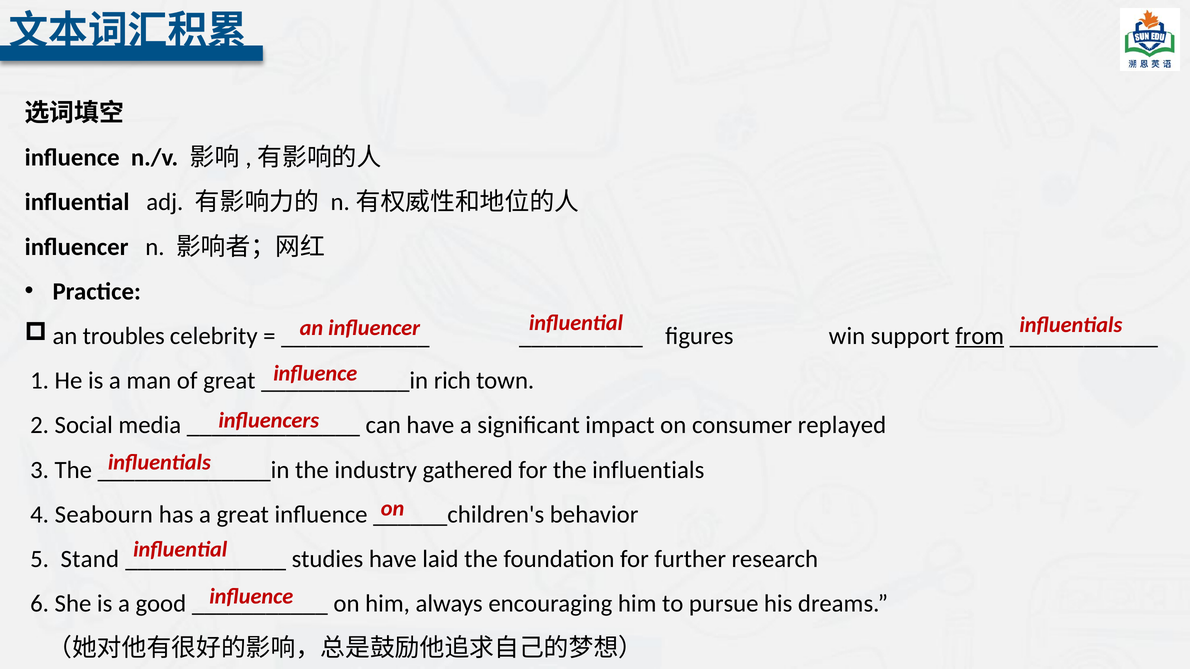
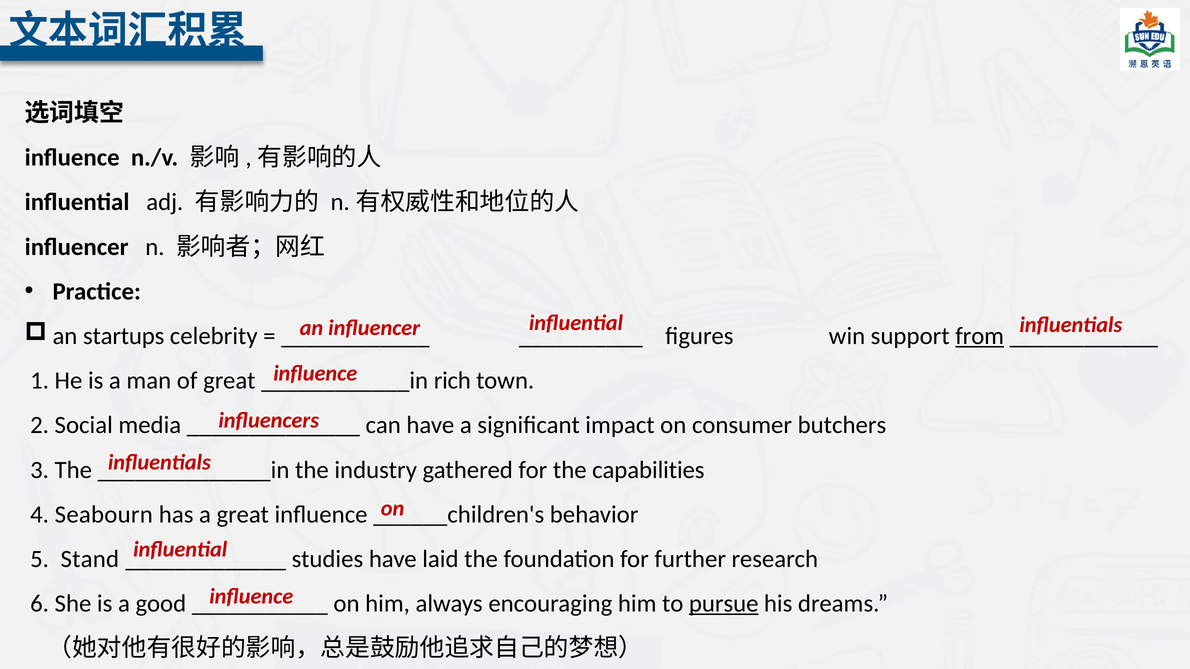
troubles: troubles -> startups
replayed: replayed -> butchers
the influentials: influentials -> capabilities
pursue underline: none -> present
